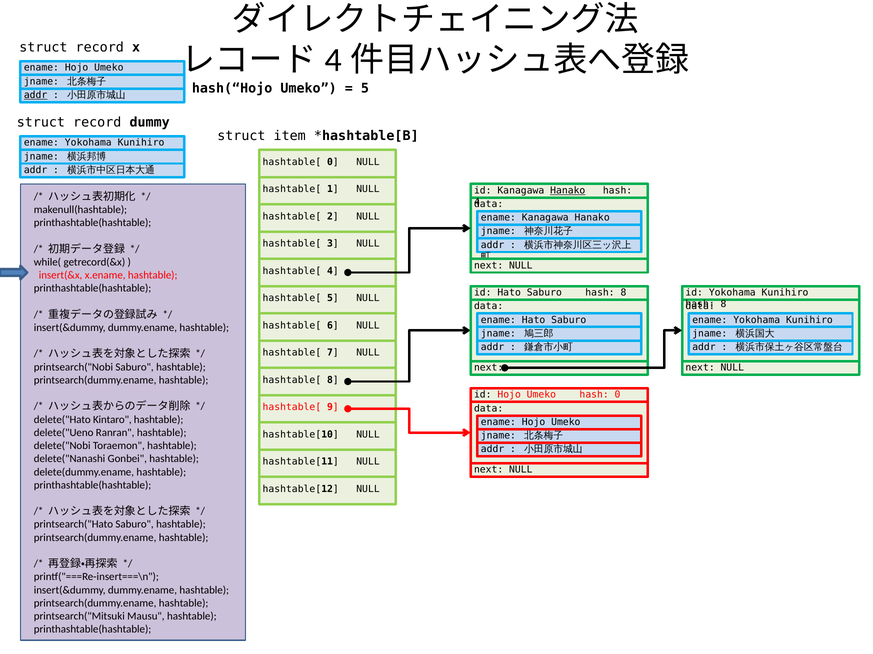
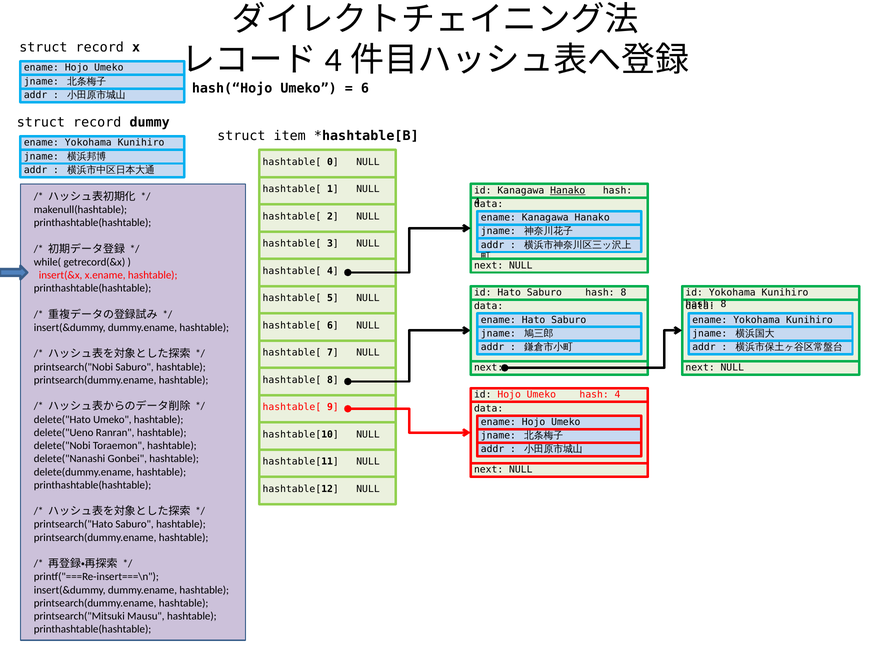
5 at (365, 88): 5 -> 6
addr at (36, 95) underline: present -> none
Umeko hash 0: 0 -> 4
delete("Hato Kintaro: Kintaro -> Umeko
